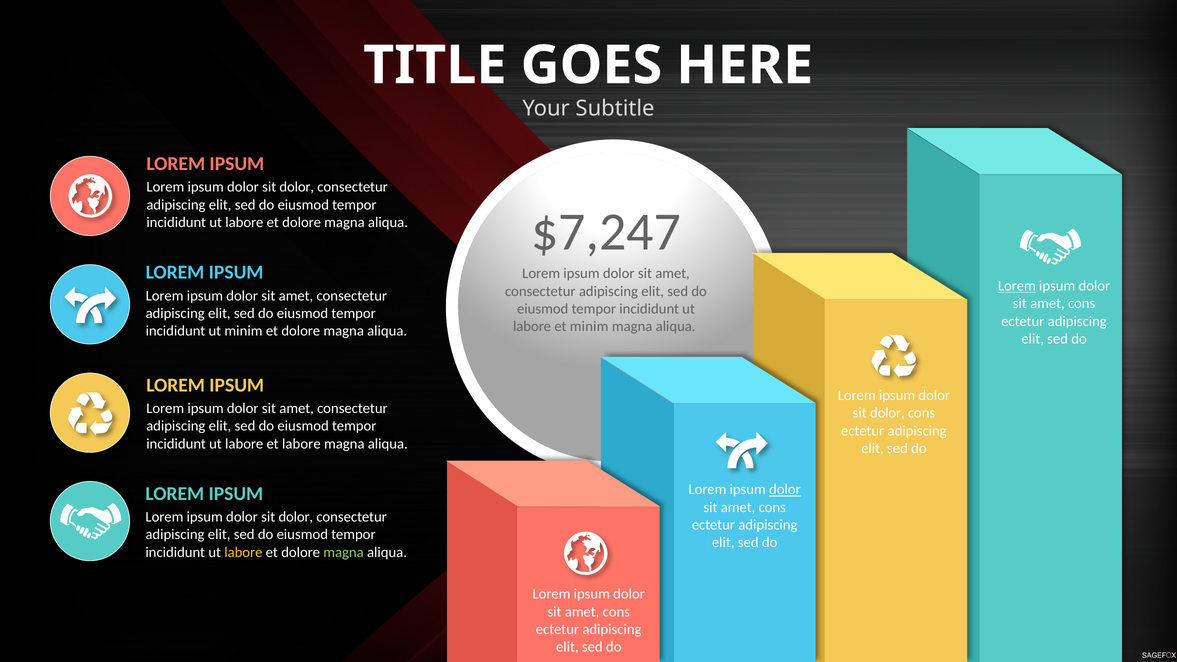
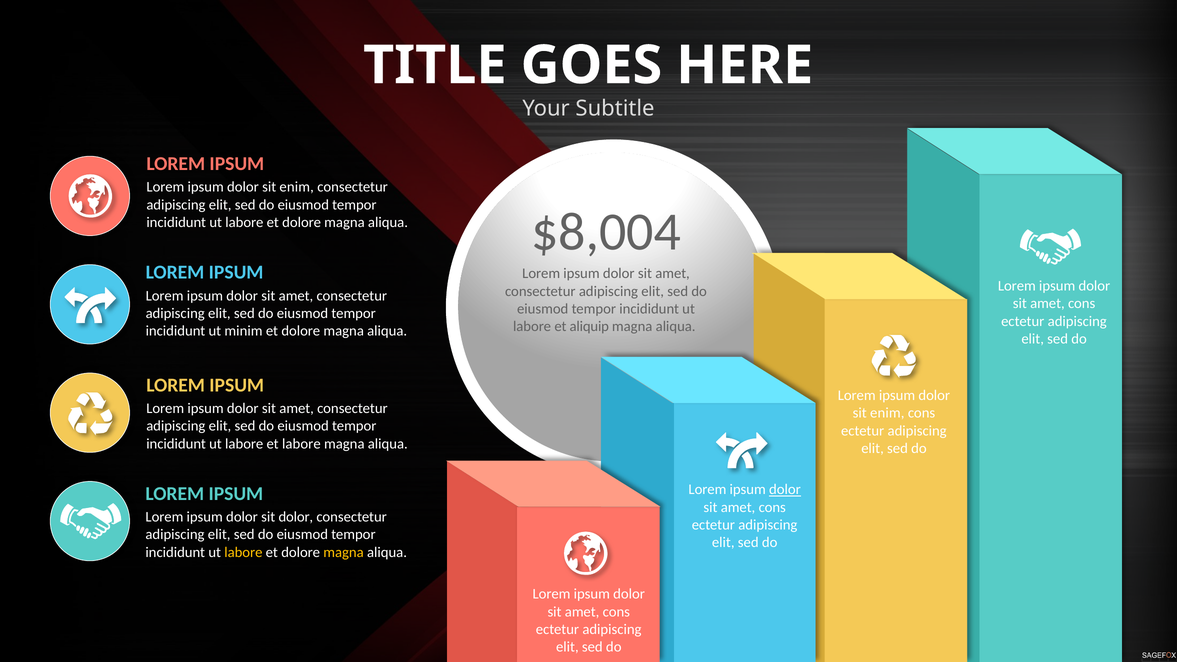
dolor at (297, 187): dolor -> enim
$7,247: $7,247 -> $8,004
Lorem at (1017, 286) underline: present -> none
et minim: minim -> aliquip
dolor at (887, 413): dolor -> enim
magna at (344, 552) colour: light green -> yellow
